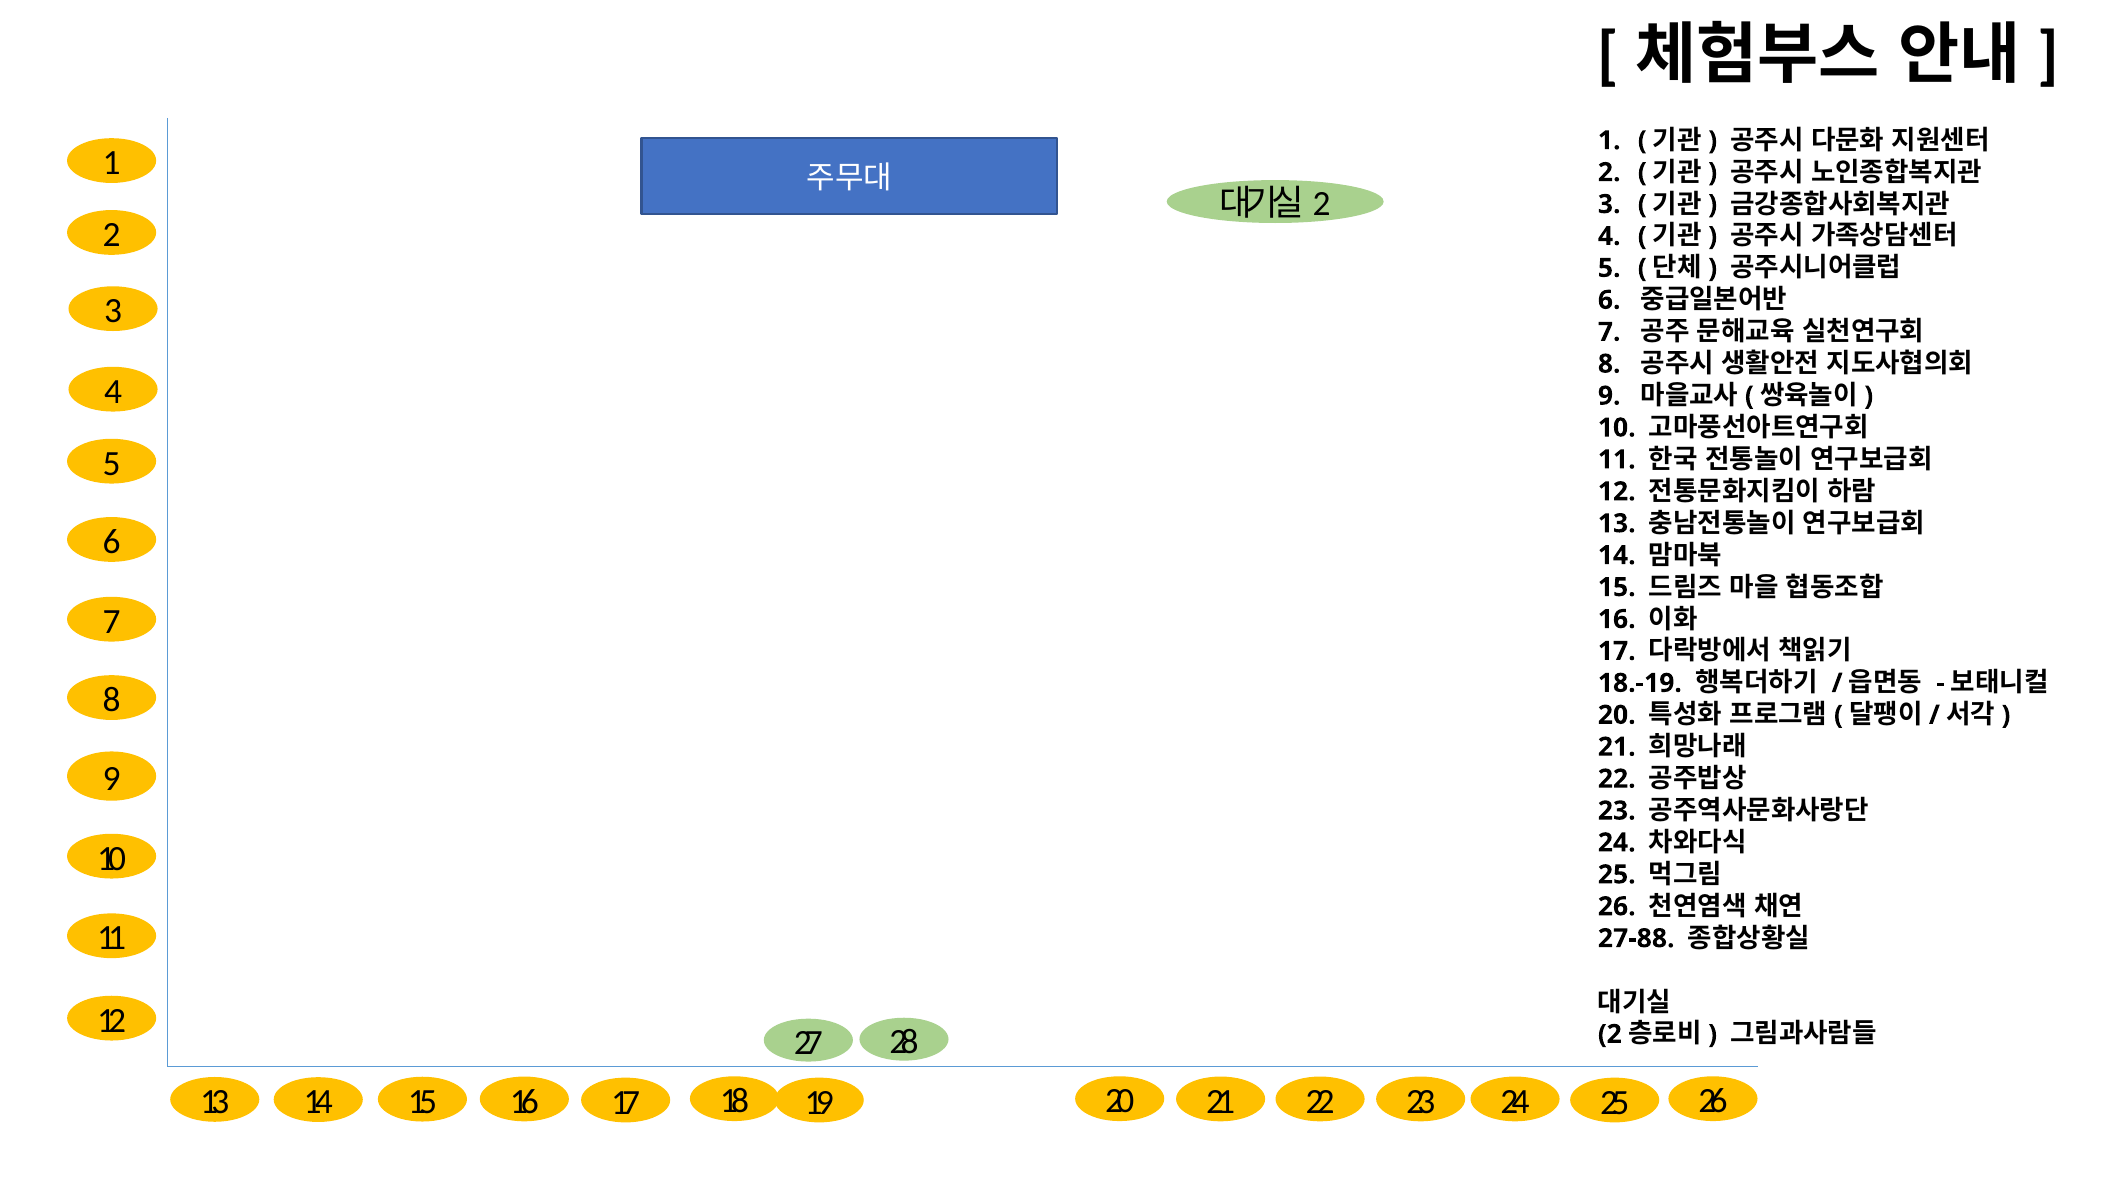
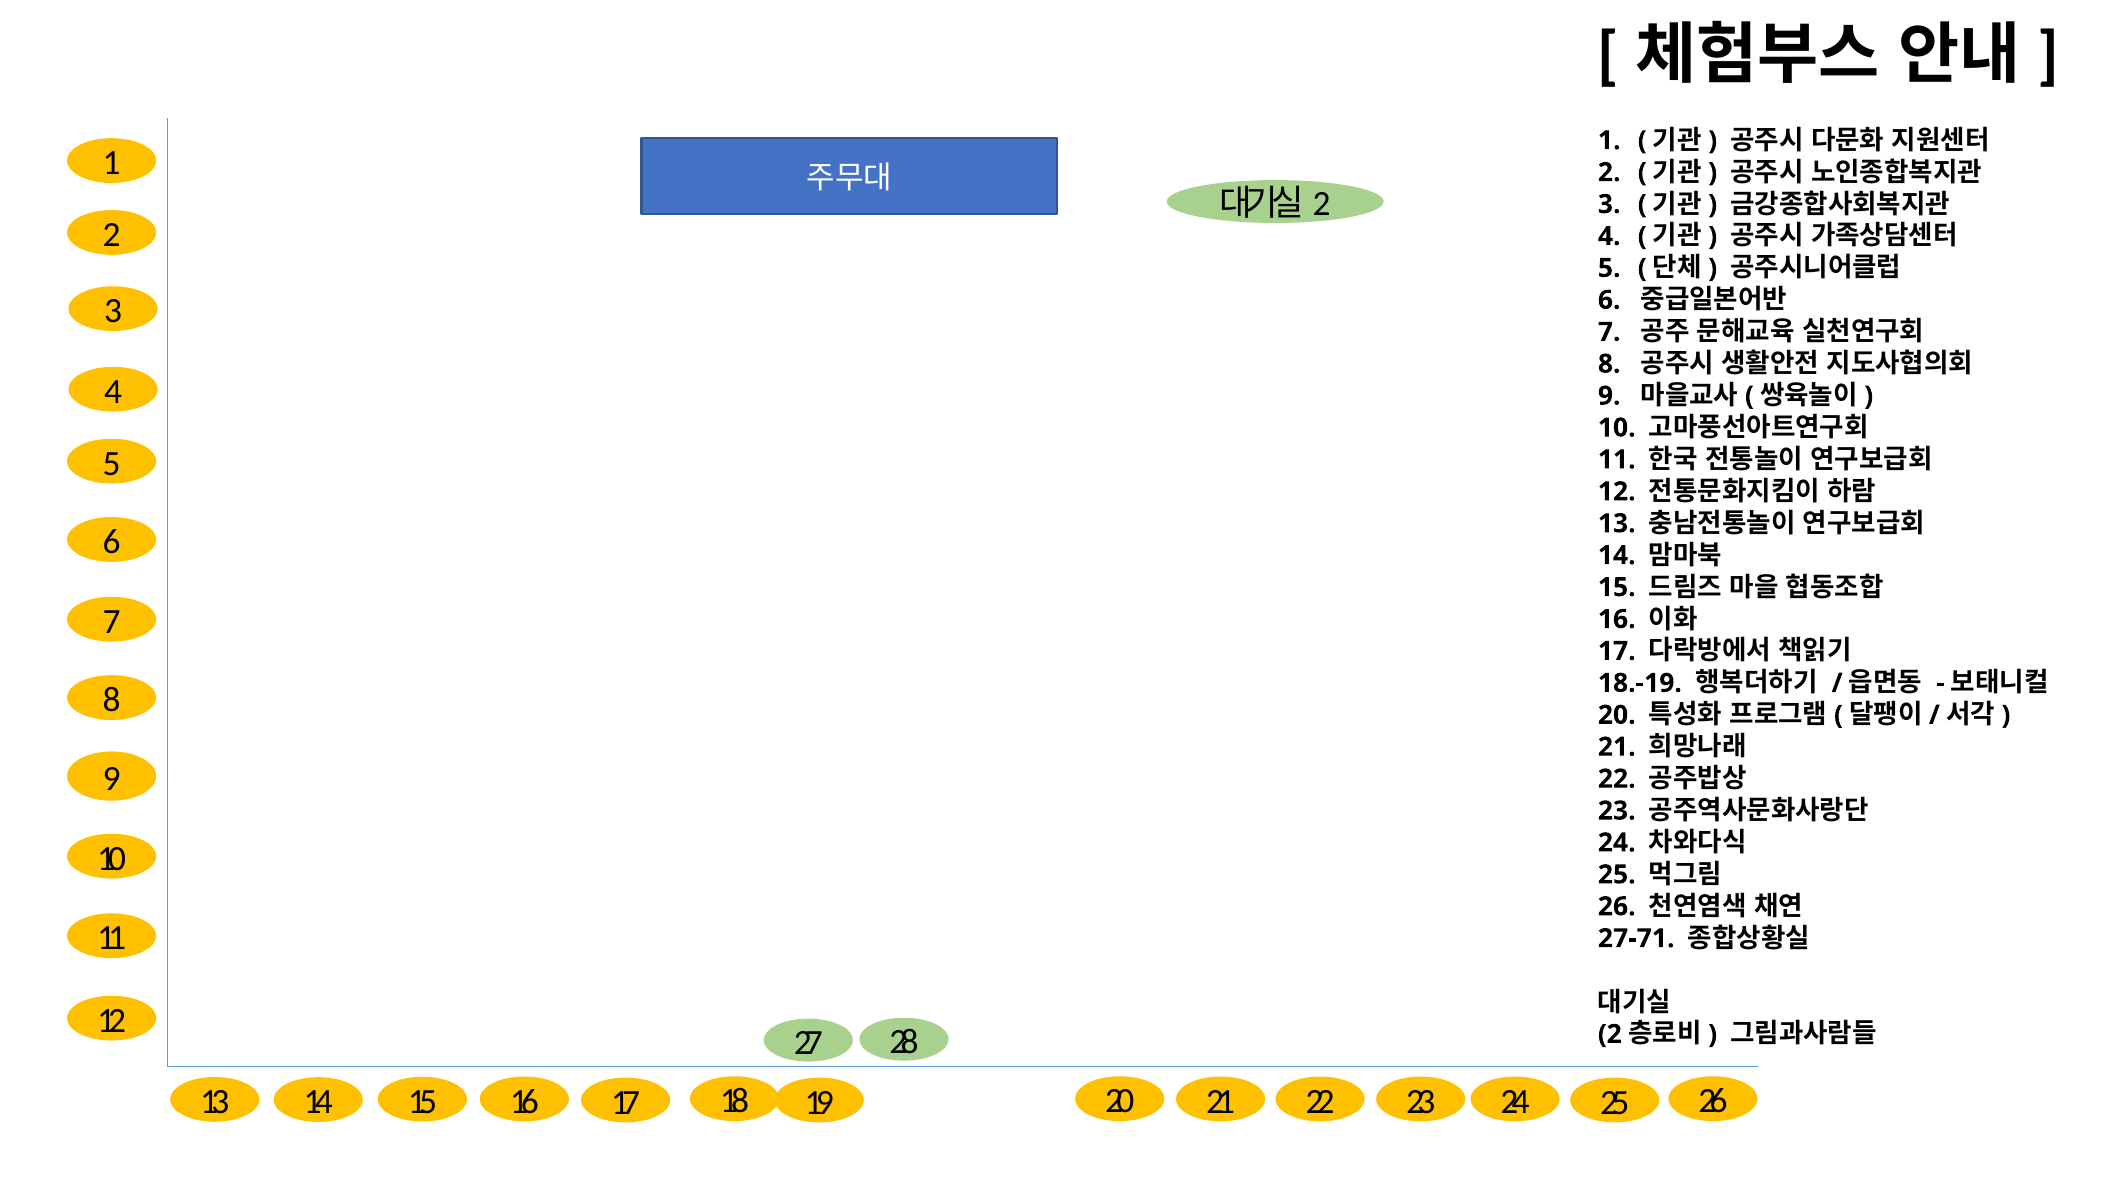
27-88: 27-88 -> 27-71
